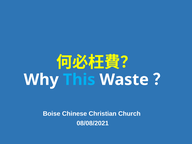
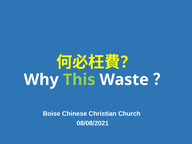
This colour: light blue -> light green
